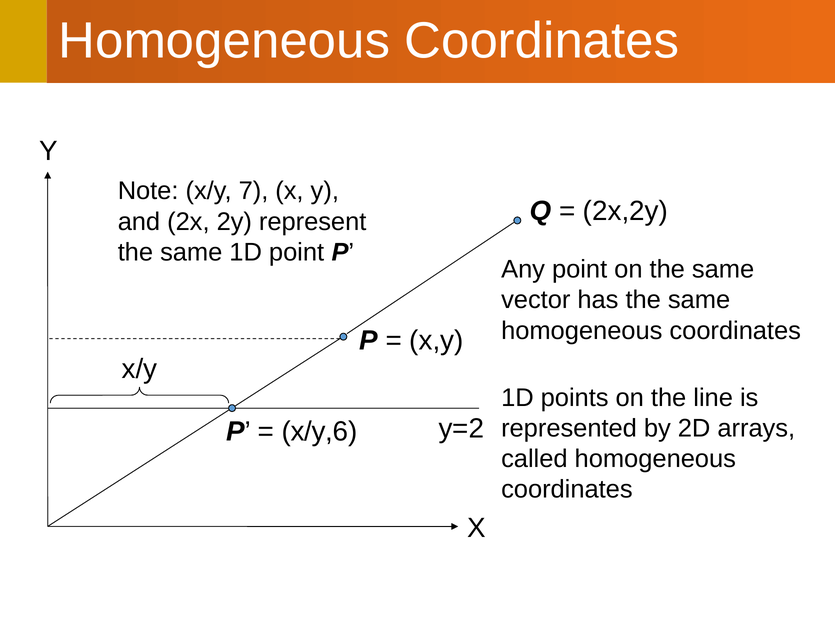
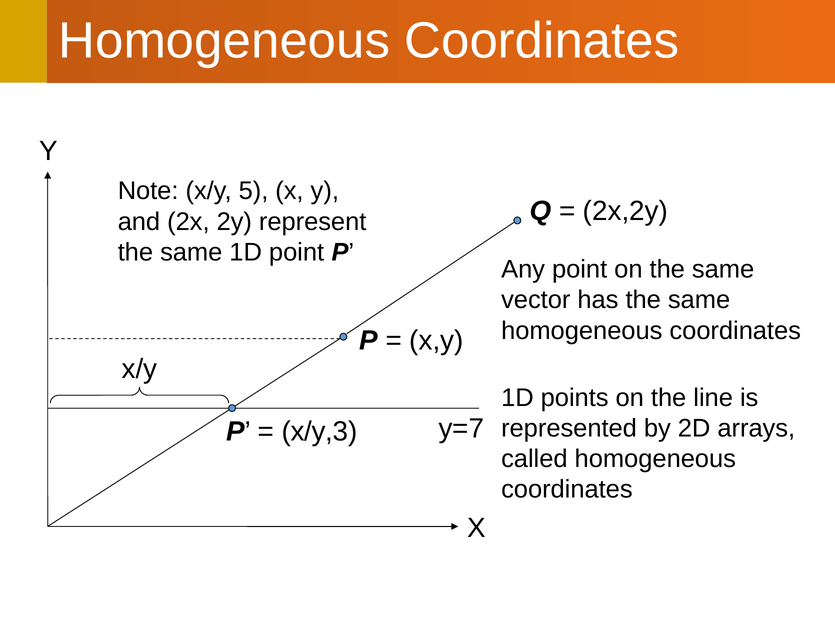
7: 7 -> 5
y=2: y=2 -> y=7
x/y,6: x/y,6 -> x/y,3
